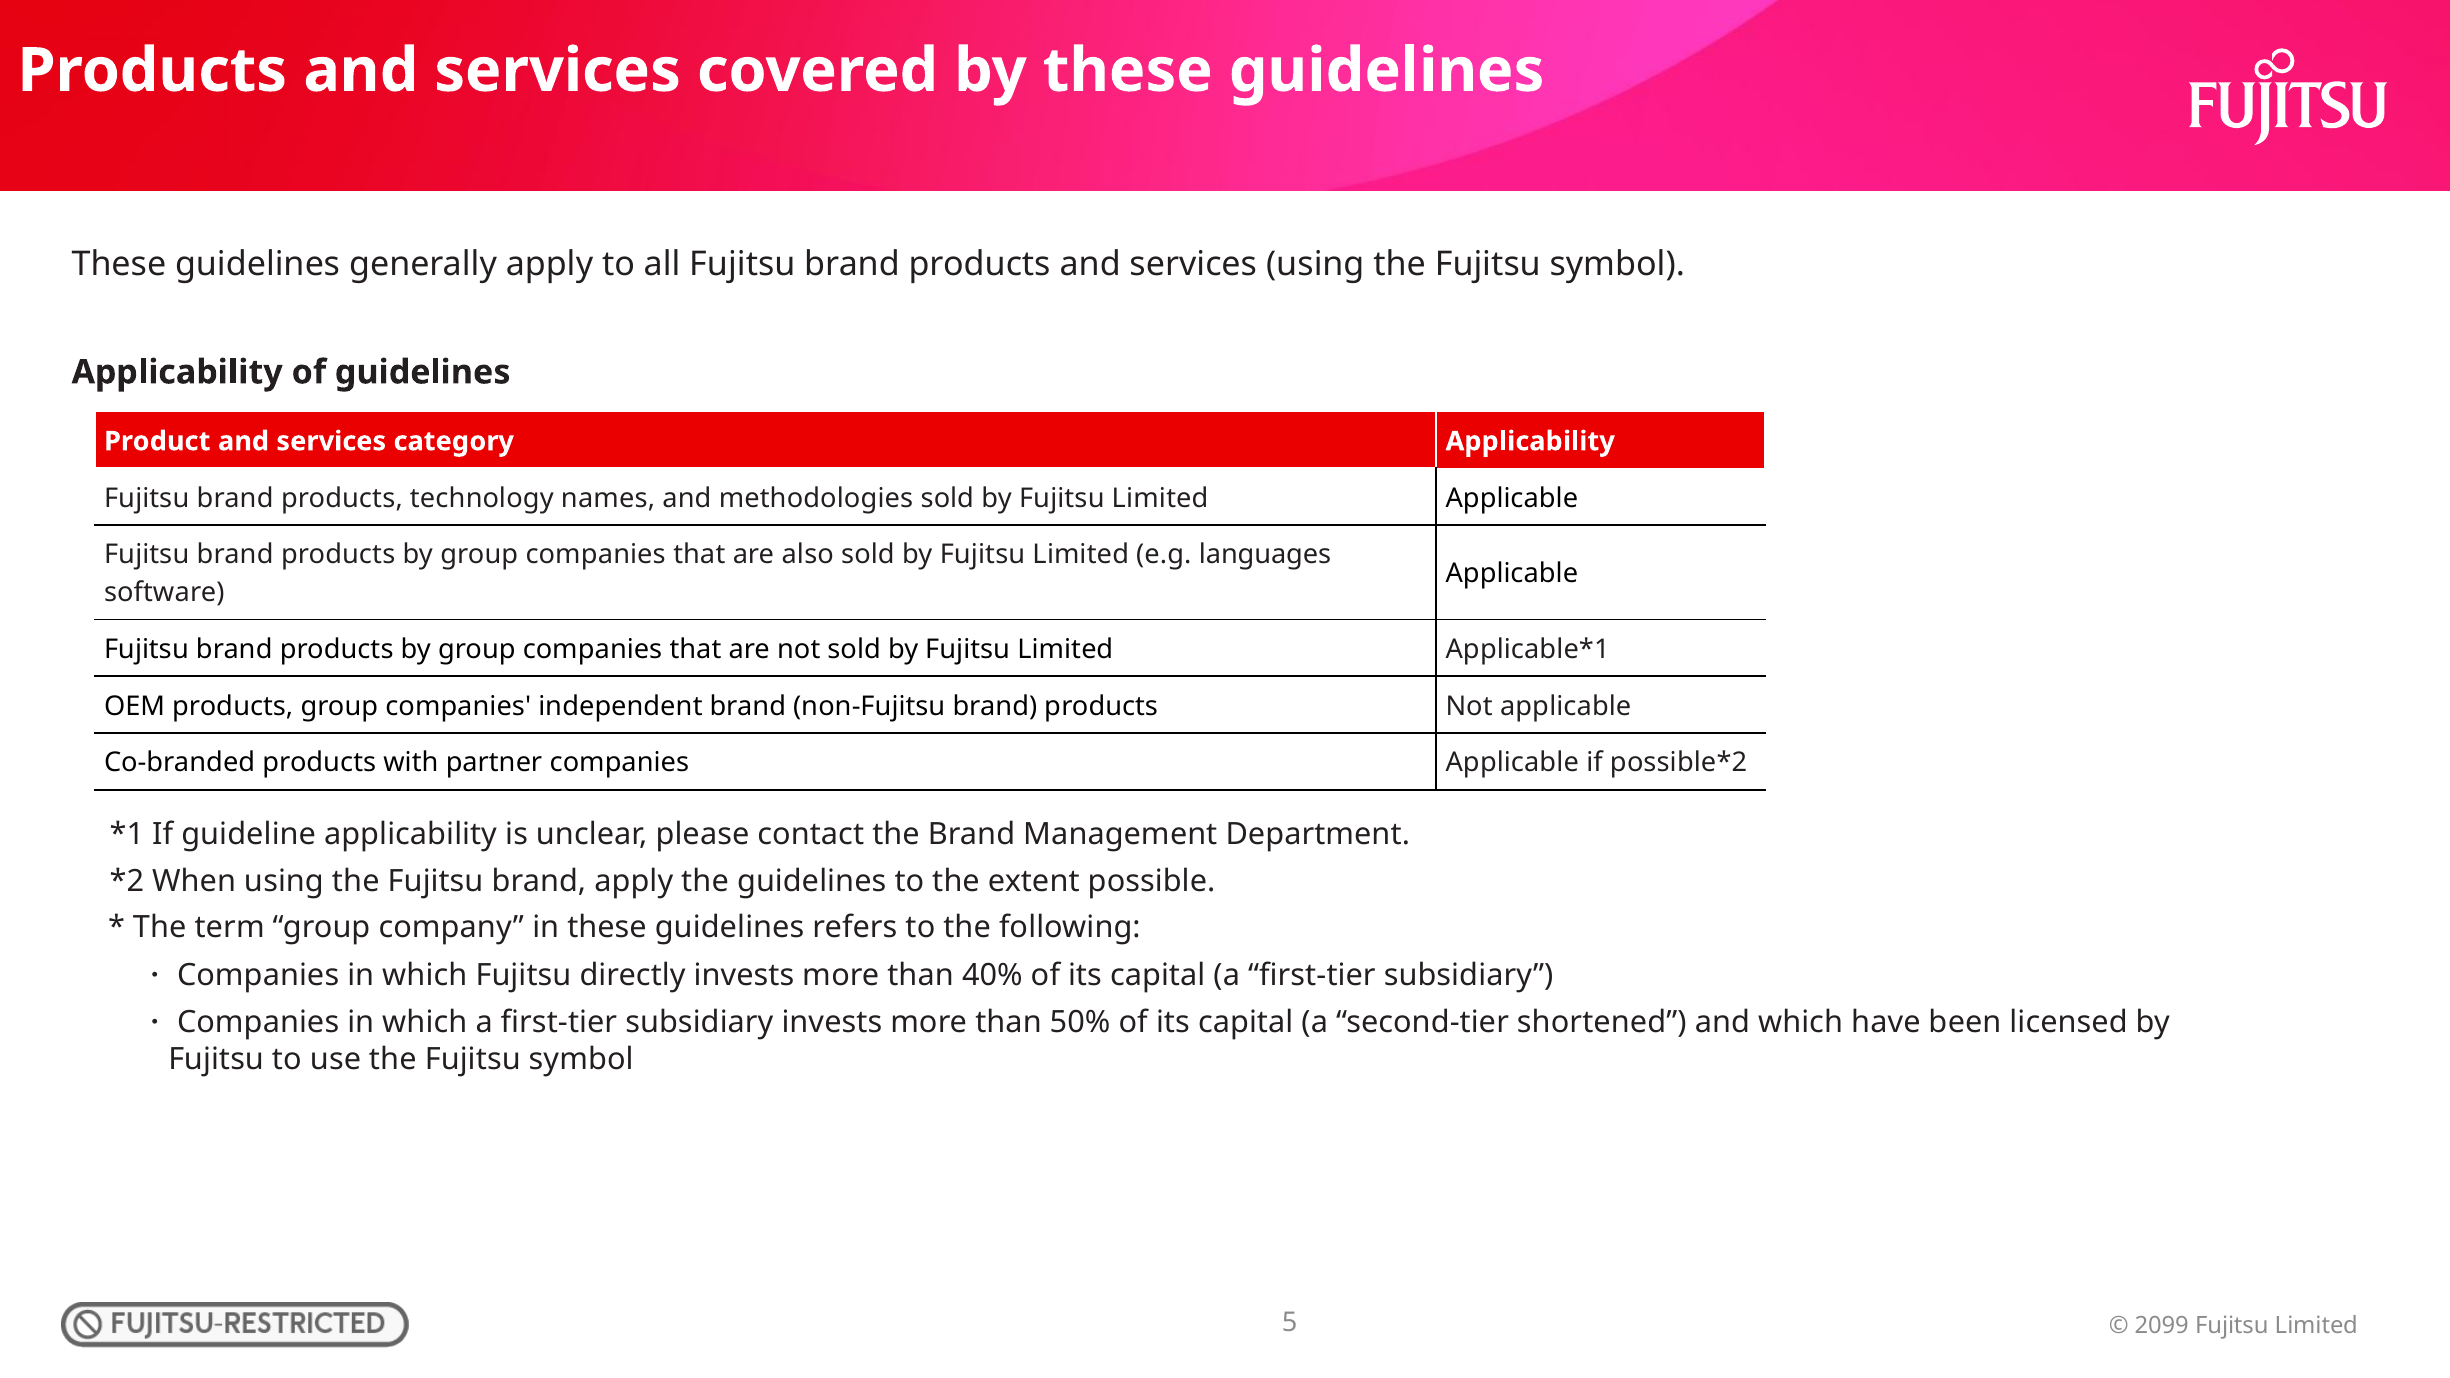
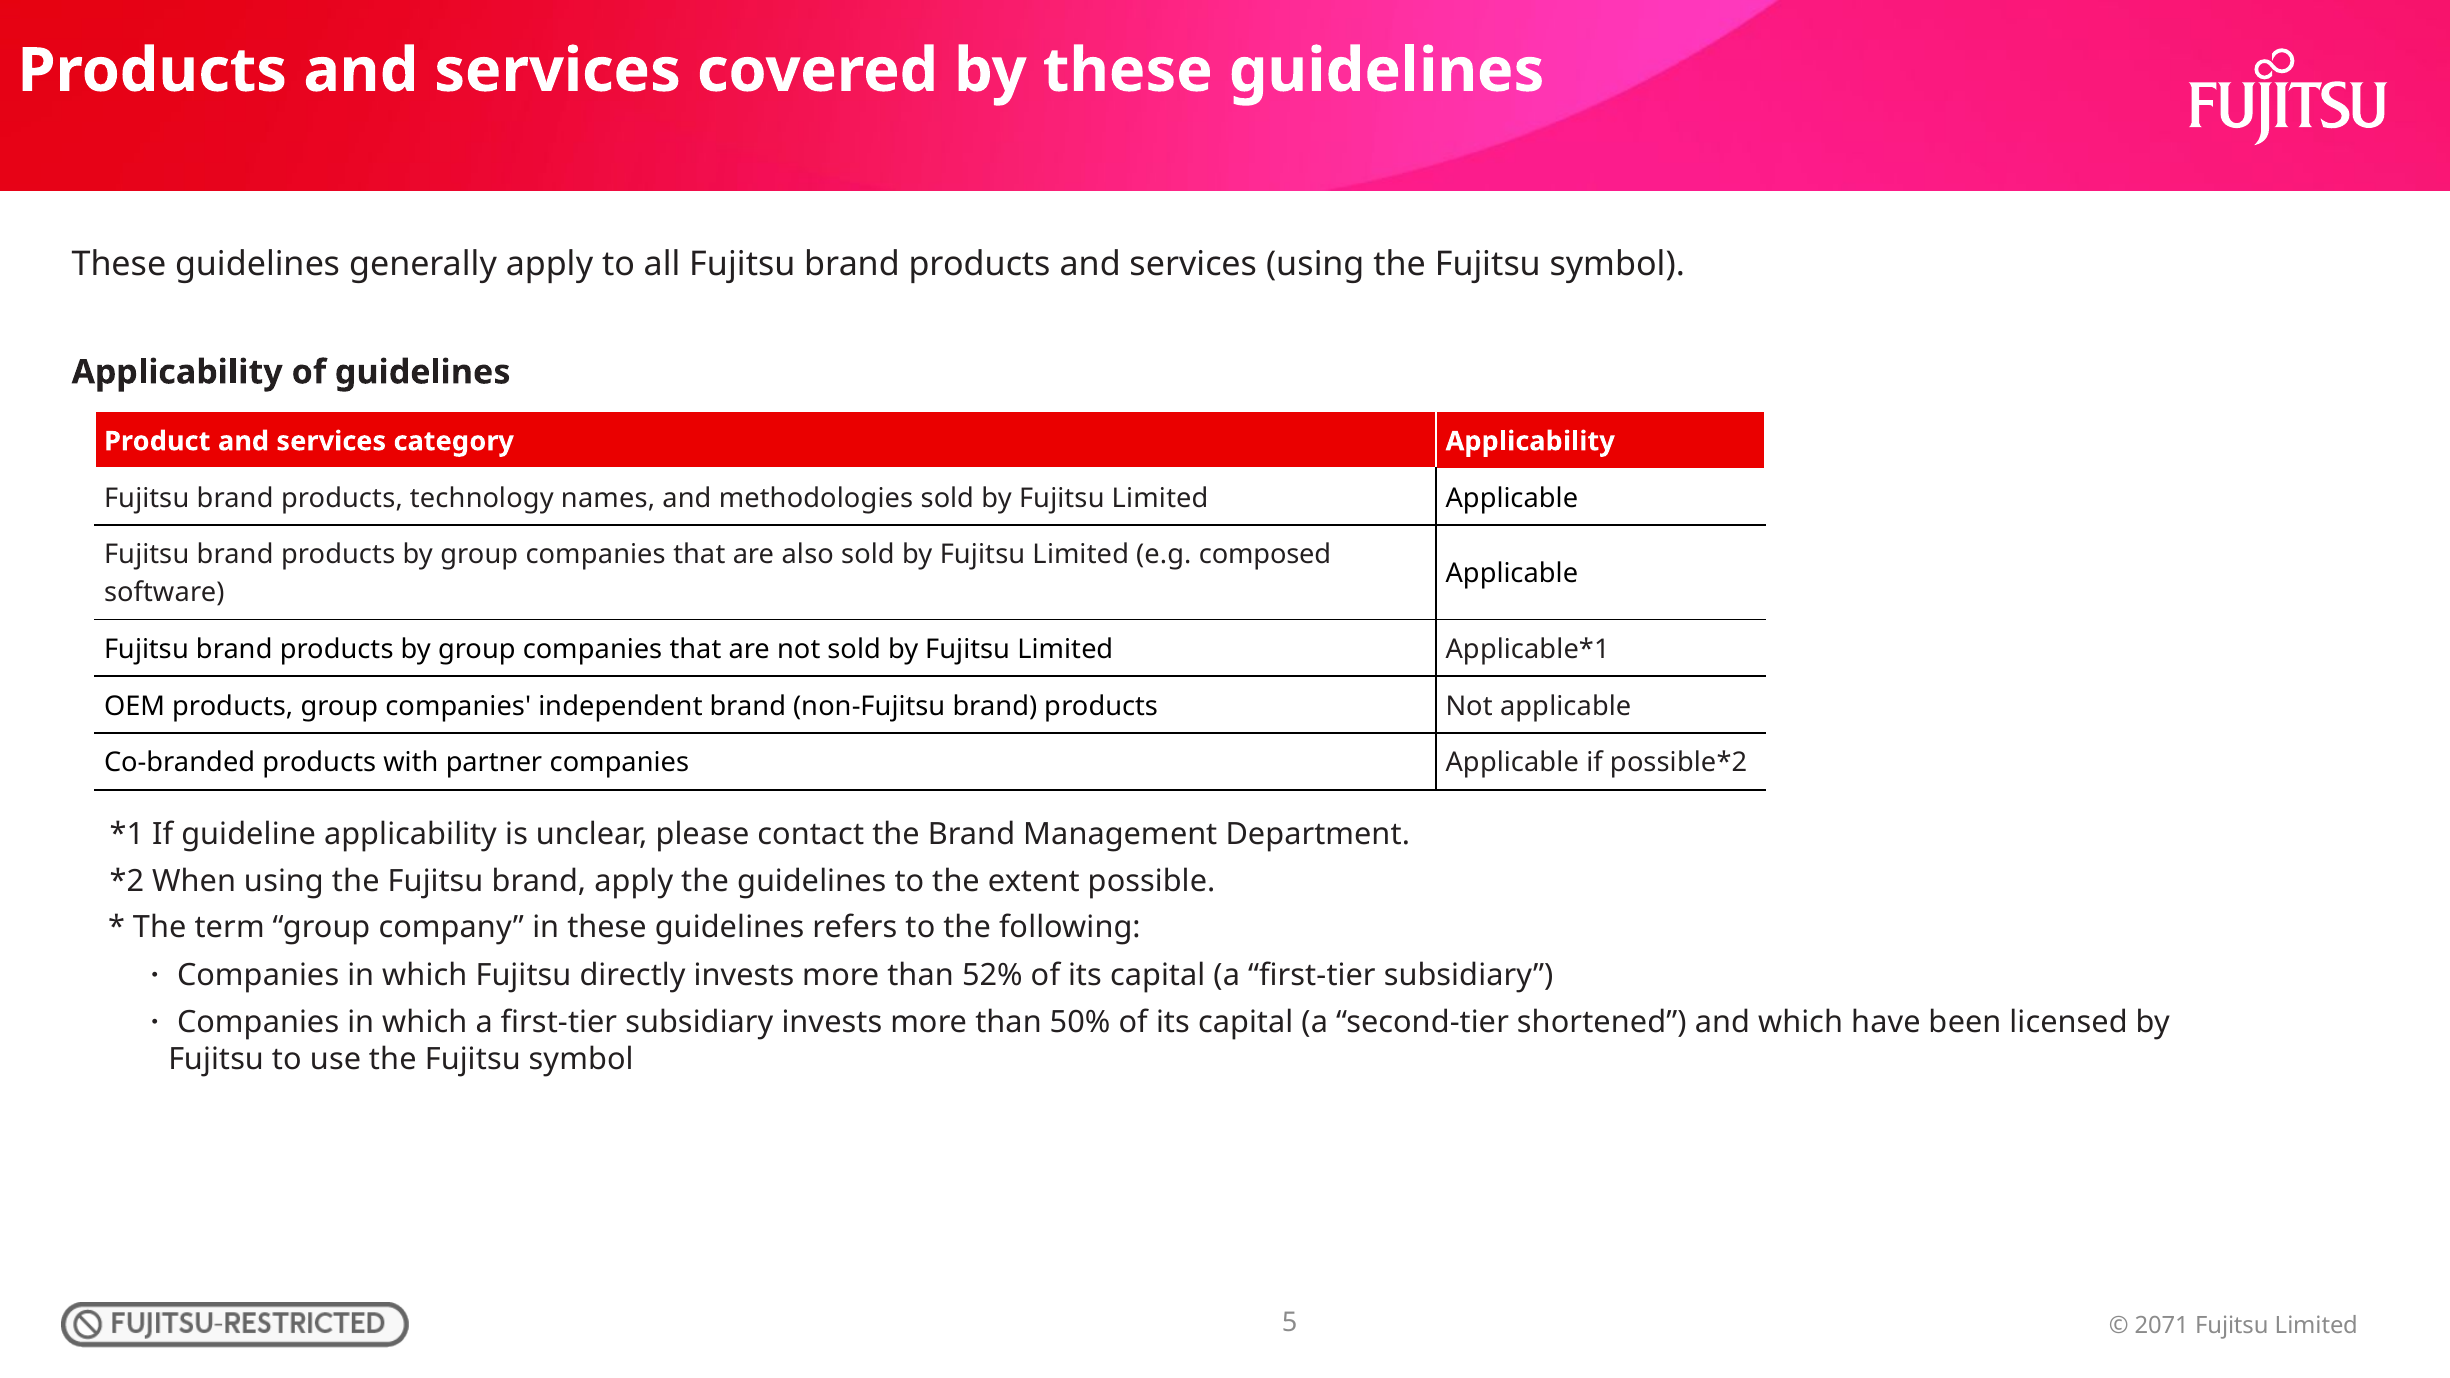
languages: languages -> composed
40%: 40% -> 52%
2099: 2099 -> 2071
